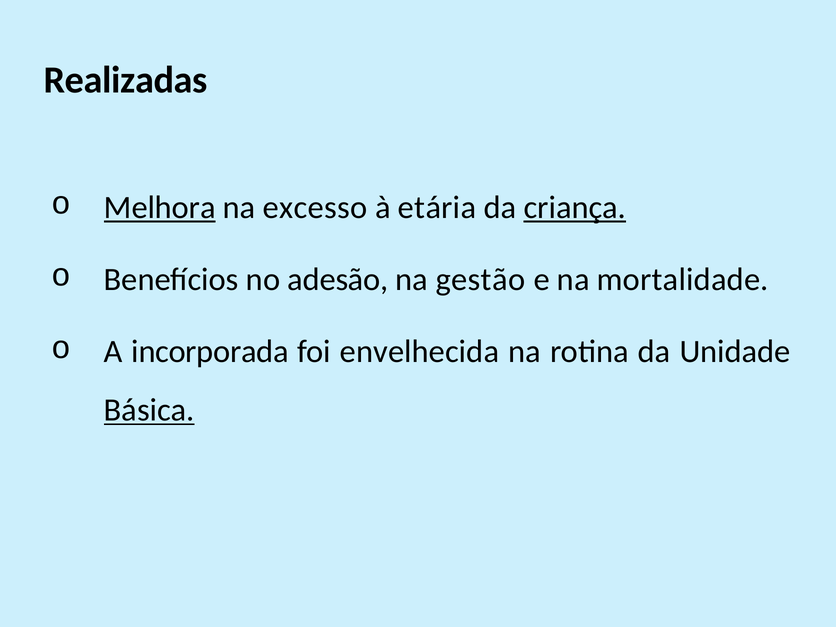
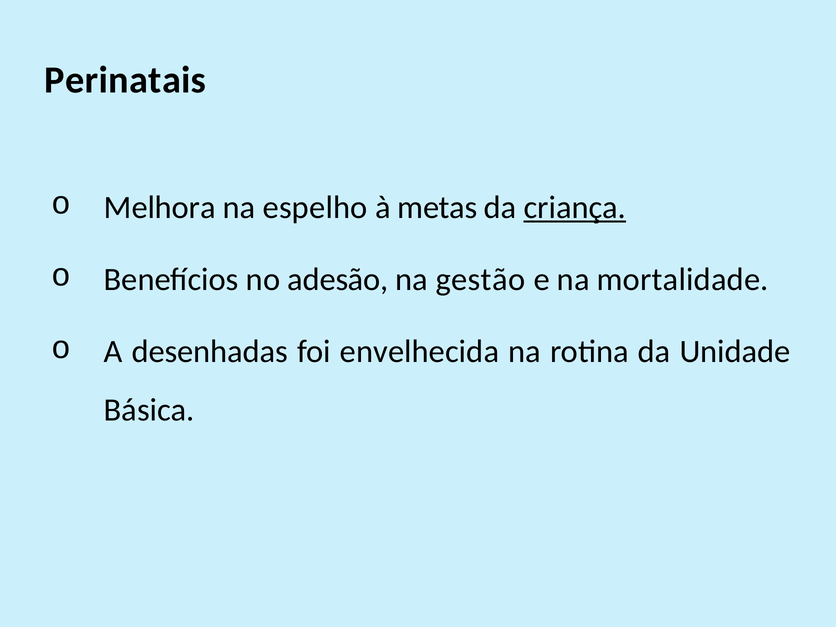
Realizadas: Realizadas -> Perinatais
Melhora underline: present -> none
excesso: excesso -> espelho
etária: etária -> metas
incorporada: incorporada -> desenhadas
Básica underline: present -> none
